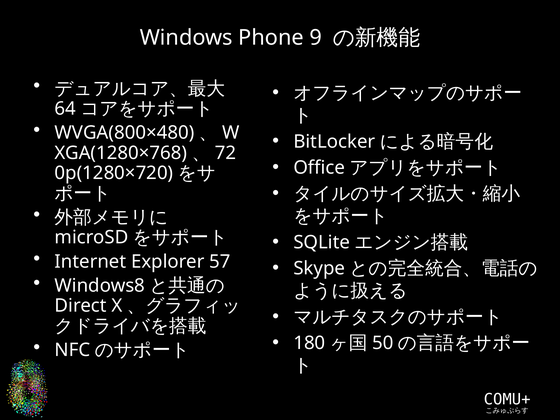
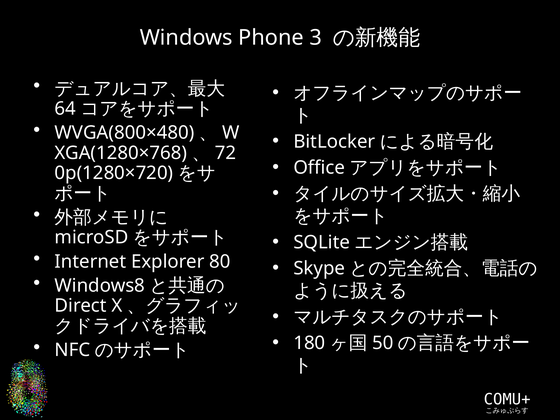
9: 9 -> 3
57: 57 -> 80
